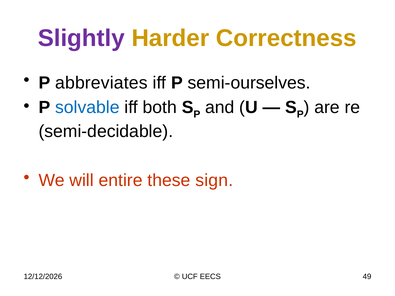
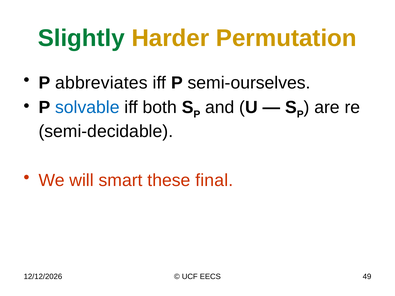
Slightly colour: purple -> green
Correctness: Correctness -> Permutation
entire: entire -> smart
sign: sign -> final
